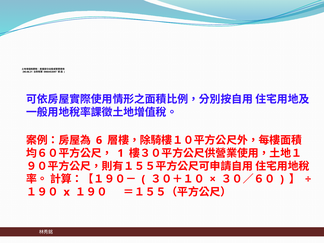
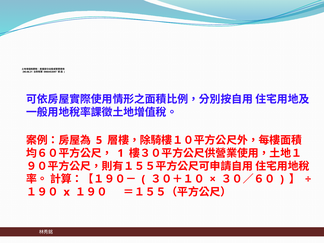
6: 6 -> 5
